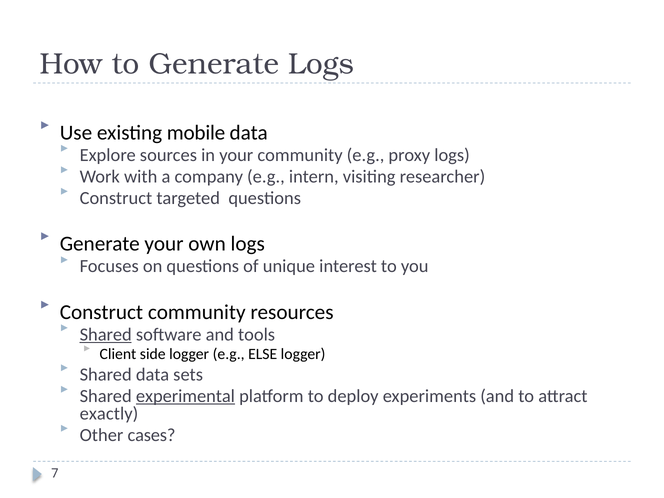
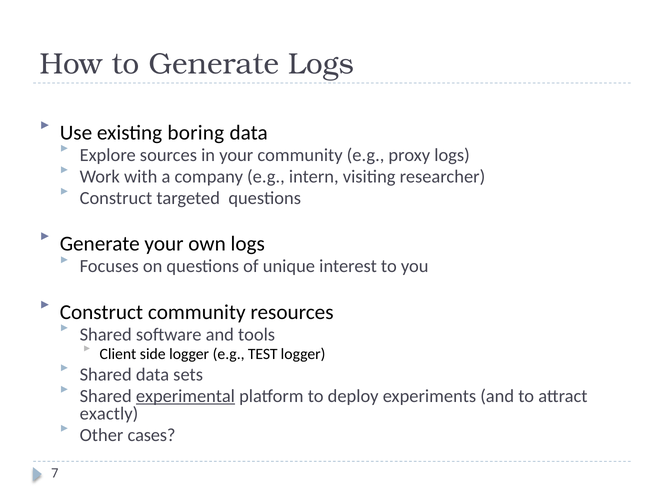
mobile: mobile -> boring
Shared at (106, 334) underline: present -> none
ELSE: ELSE -> TEST
